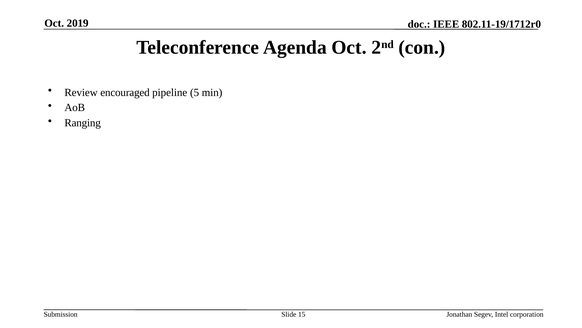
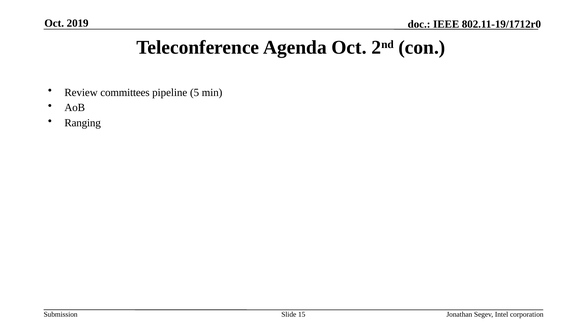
encouraged: encouraged -> committees
